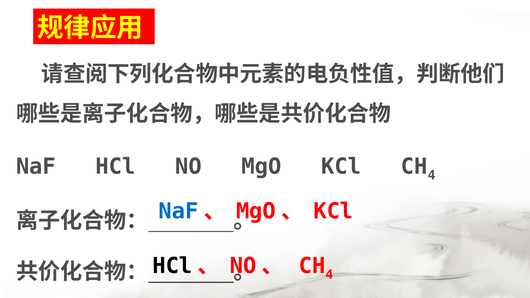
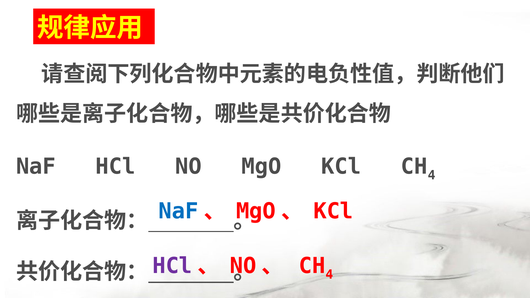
HCl at (172, 266) colour: black -> purple
